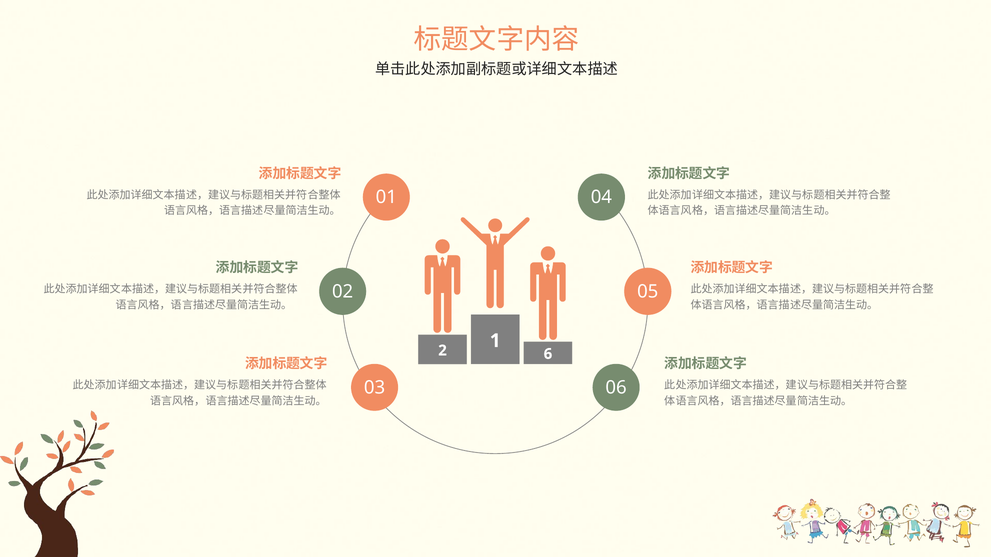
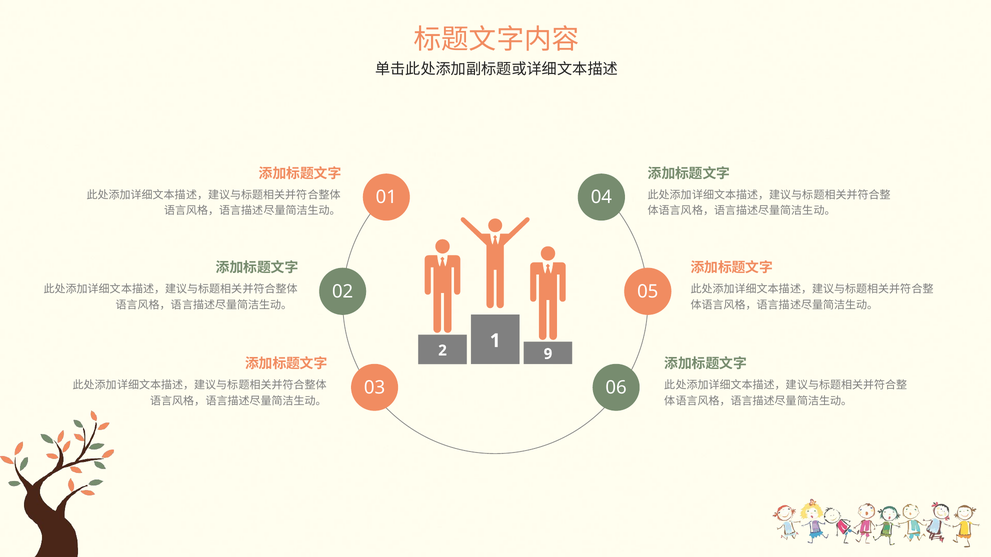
6: 6 -> 9
